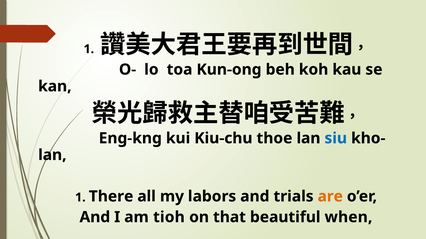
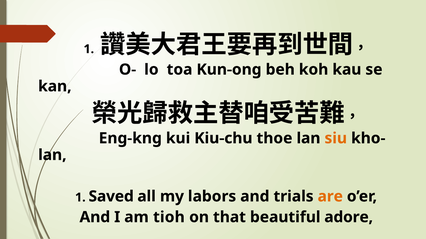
siu colour: blue -> orange
There: There -> Saved
when: when -> adore
